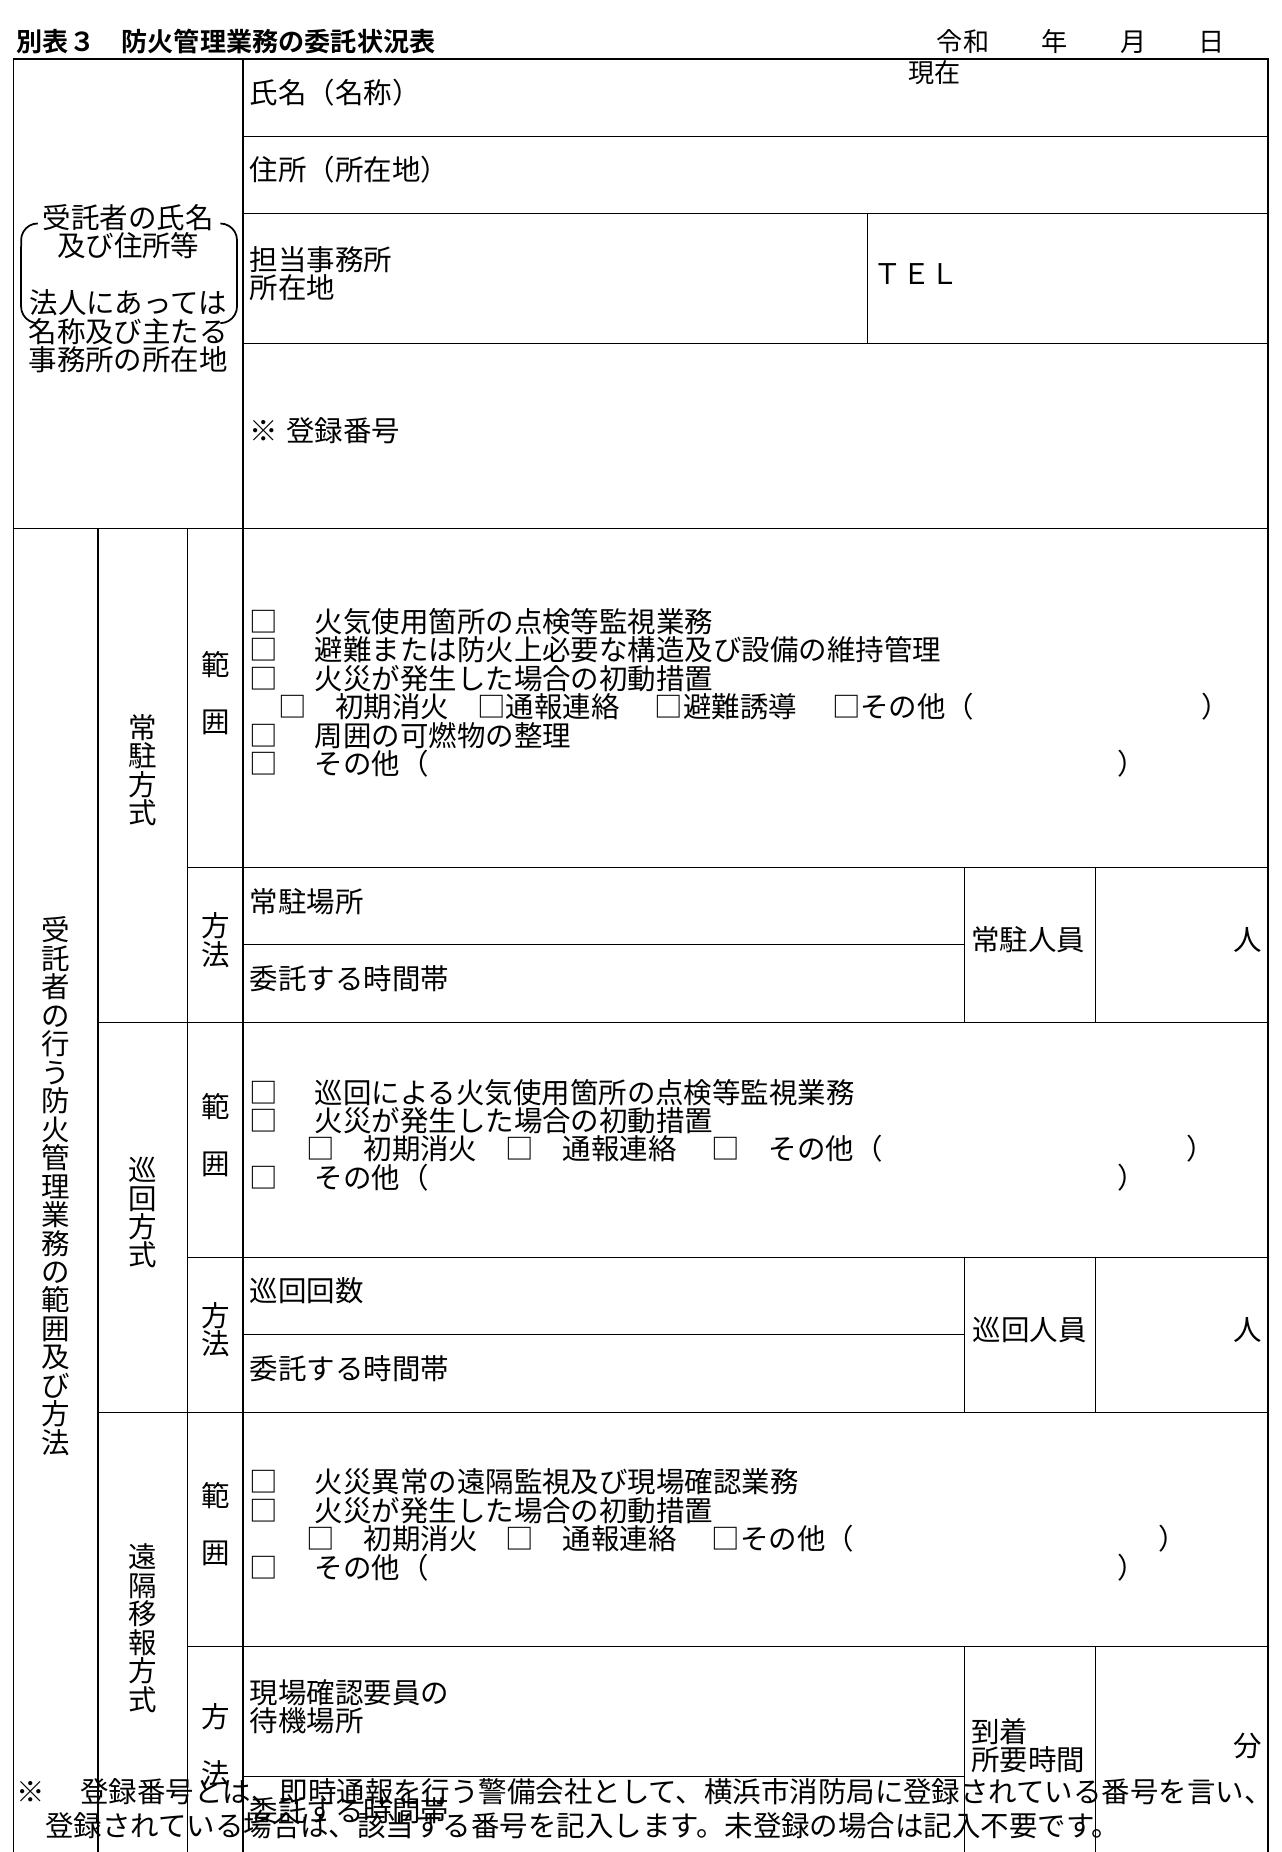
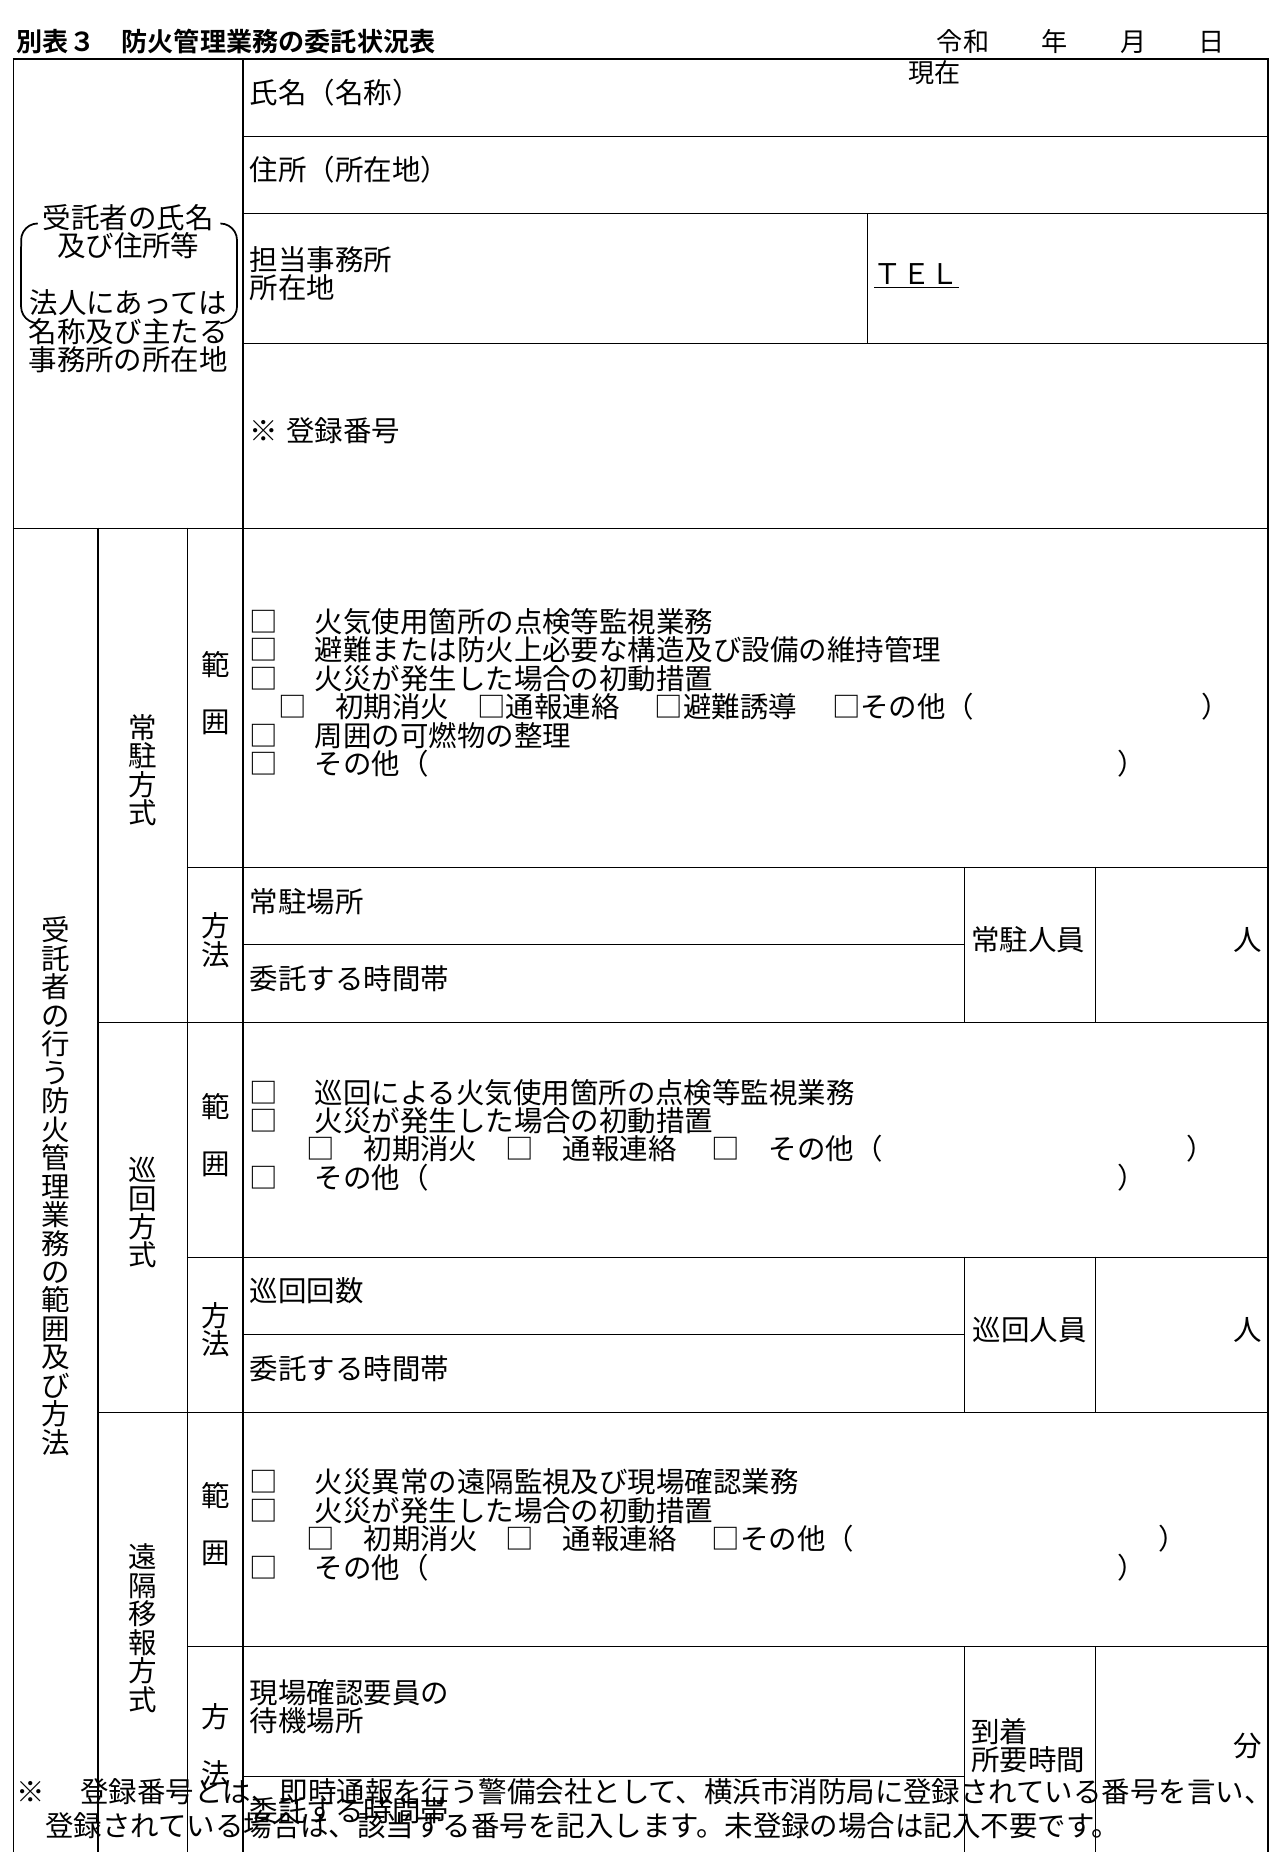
ＴＥＬ underline: none -> present
